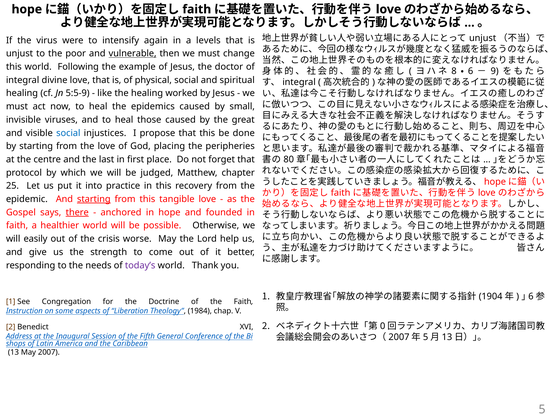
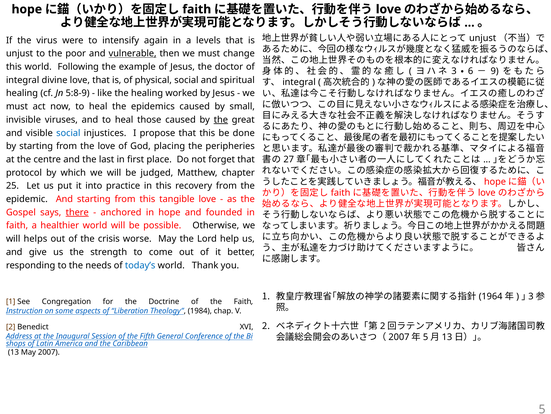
8 at (454, 71): 8 -> 3
5:5-9: 5:5-9 -> 5:8-9
the at (221, 120) underline: none -> present
80: 80 -> 27
starting at (94, 199) underline: present -> none
easily: easily -> helps
today’s colour: purple -> blue
1904: 1904 -> 1964
6 at (531, 296): 6 -> 3
0 at (383, 326): 0 -> 2
